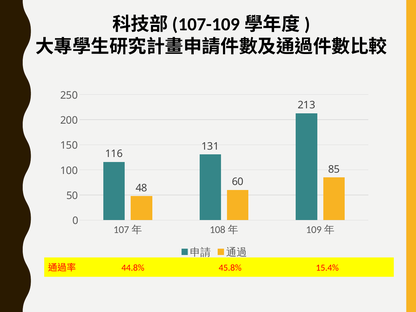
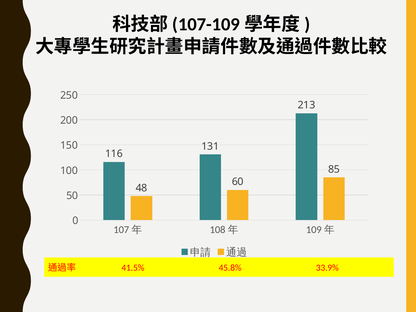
44.8%: 44.8% -> 41.5%
15.4%: 15.4% -> 33.9%
